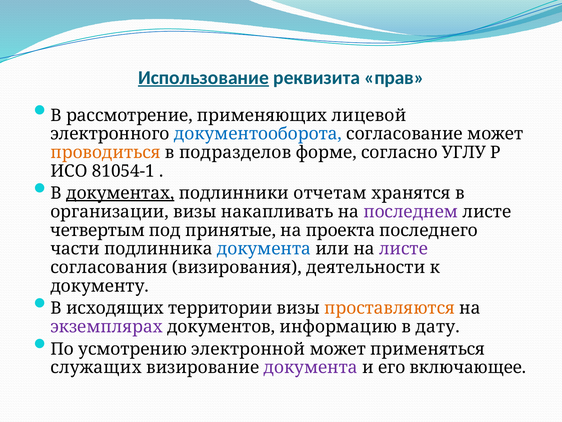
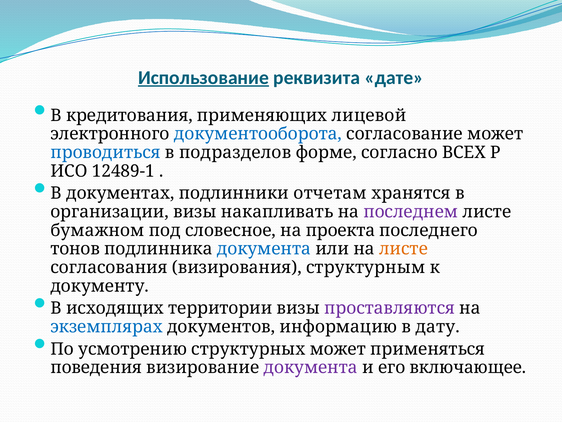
прав: прав -> дате
рассмотрение: рассмотрение -> кредитования
проводиться colour: orange -> blue
УГЛУ: УГЛУ -> ВСЕХ
81054-1: 81054-1 -> 12489-1
документах underline: present -> none
четвертым: четвертым -> бумажном
принятые: принятые -> словесное
части: части -> тонов
листе at (404, 249) colour: purple -> orange
деятельности: деятельности -> структурным
проставляются colour: orange -> purple
экземплярах colour: purple -> blue
электронной: электронной -> структурных
служащих: служащих -> поведения
